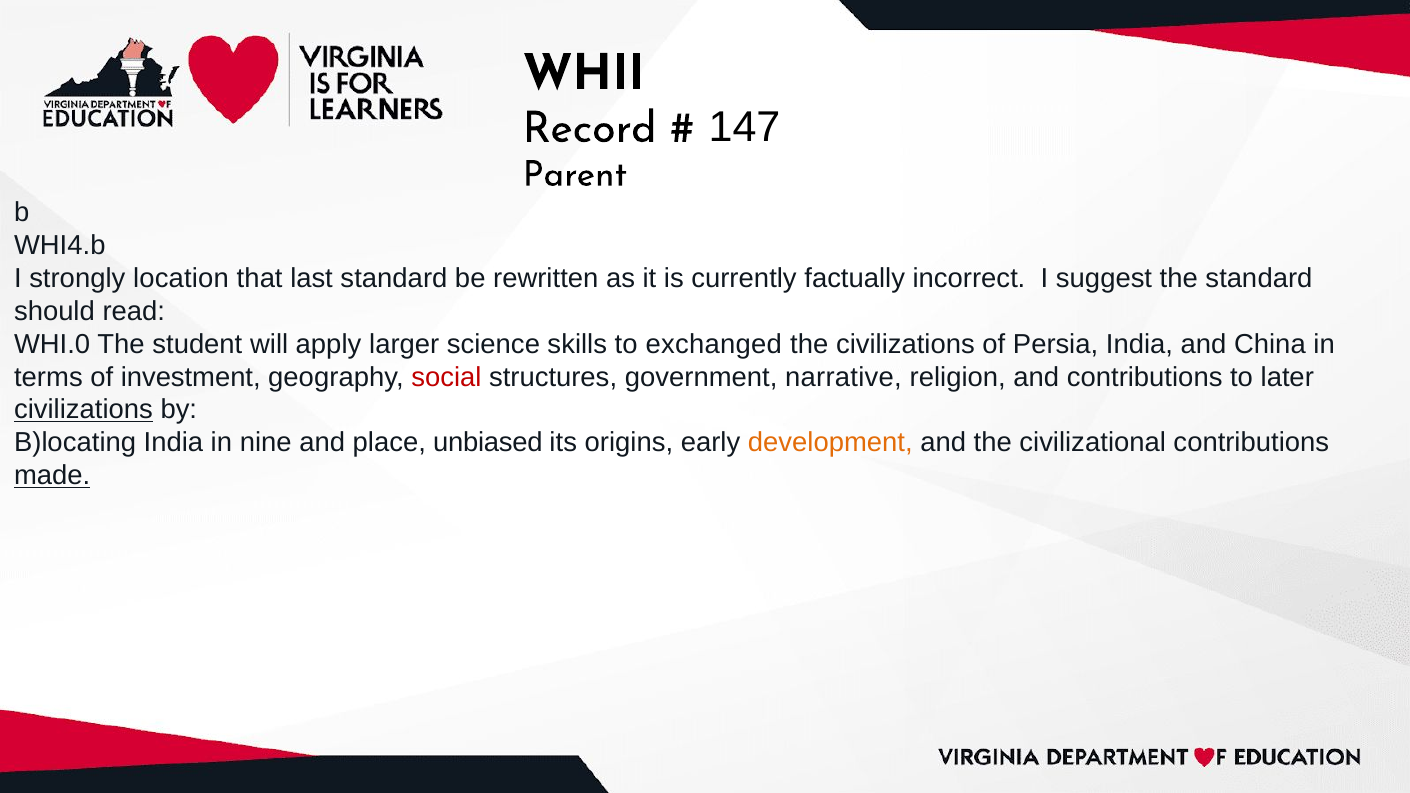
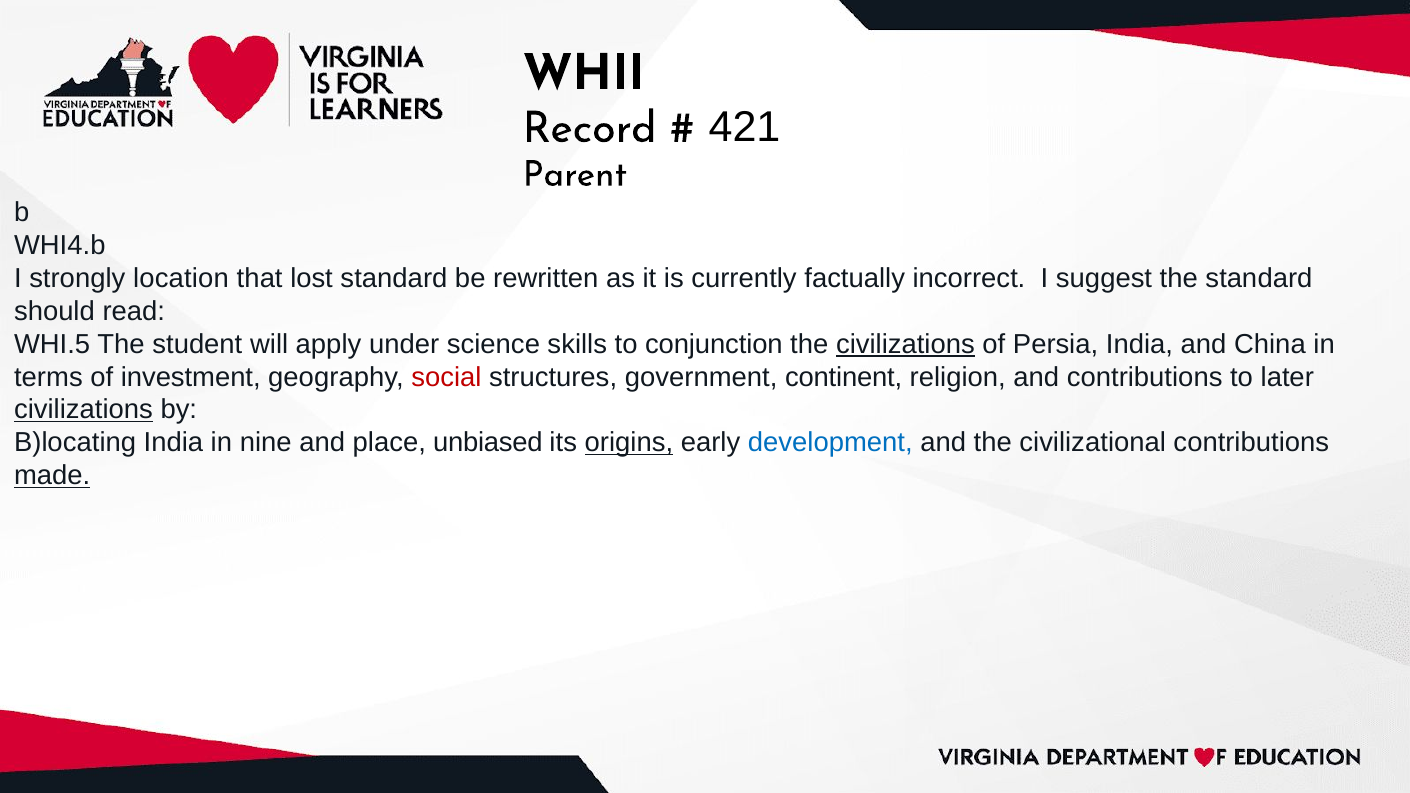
147: 147 -> 421
last: last -> lost
WHI.0: WHI.0 -> WHI.5
larger: larger -> under
exchanged: exchanged -> conjunction
civilizations at (905, 344) underline: none -> present
narrative: narrative -> continent
origins underline: none -> present
development colour: orange -> blue
